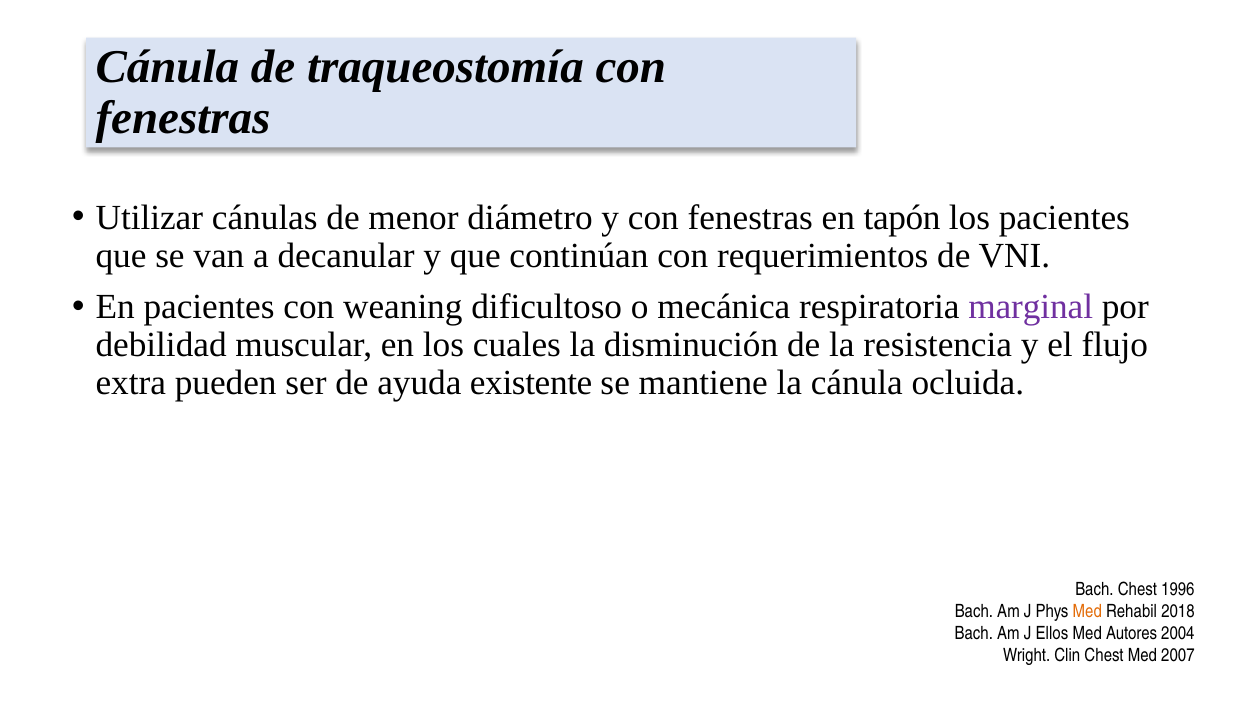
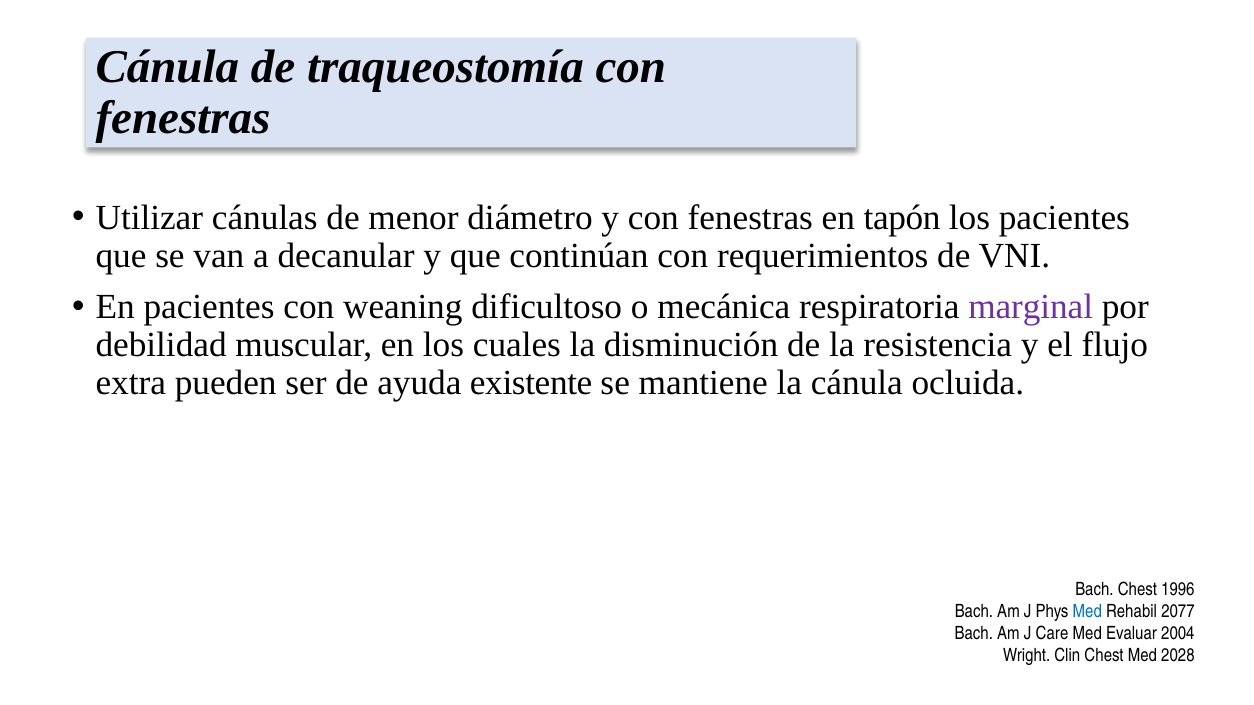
Med at (1087, 612) colour: orange -> blue
2018: 2018 -> 2077
Ellos: Ellos -> Care
Autores: Autores -> Evaluar
2007: 2007 -> 2028
